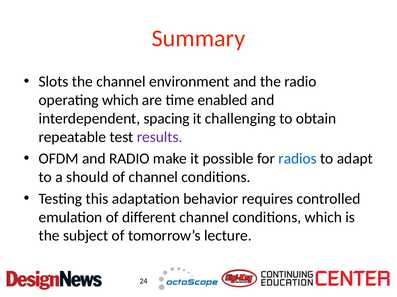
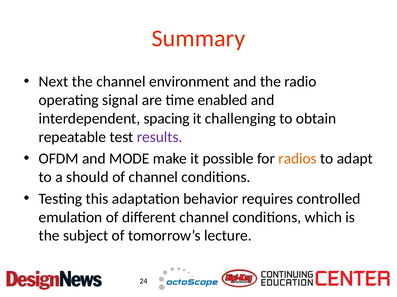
Slots: Slots -> Next
operating which: which -> signal
and RADIO: RADIO -> MODE
radios colour: blue -> orange
